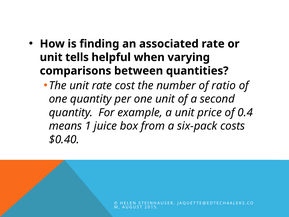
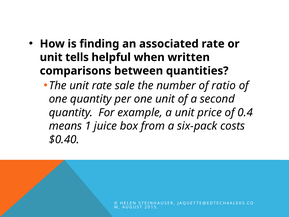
varying: varying -> written
cost: cost -> sale
